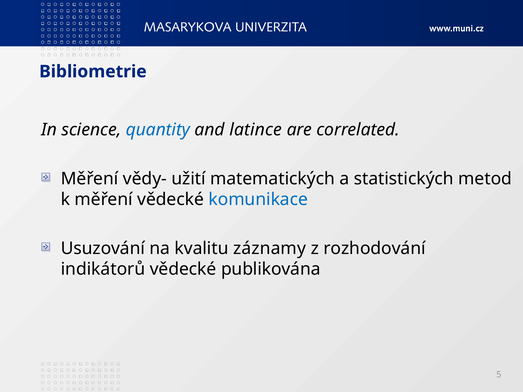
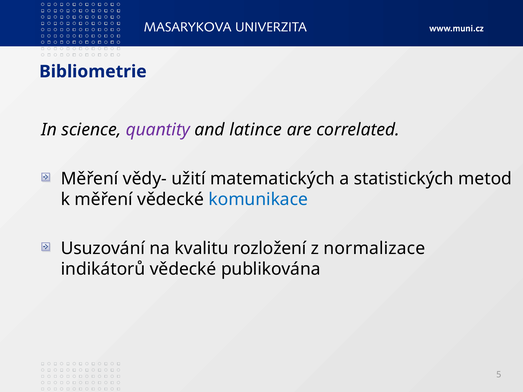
quantity colour: blue -> purple
záznamy: záznamy -> rozložení
rozhodování: rozhodování -> normalizace
